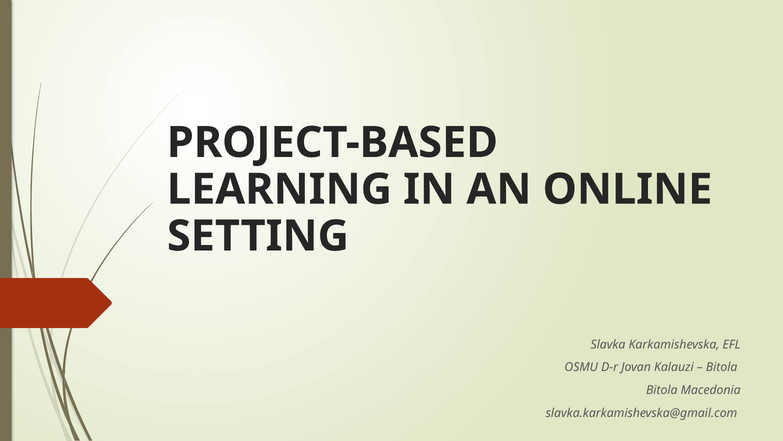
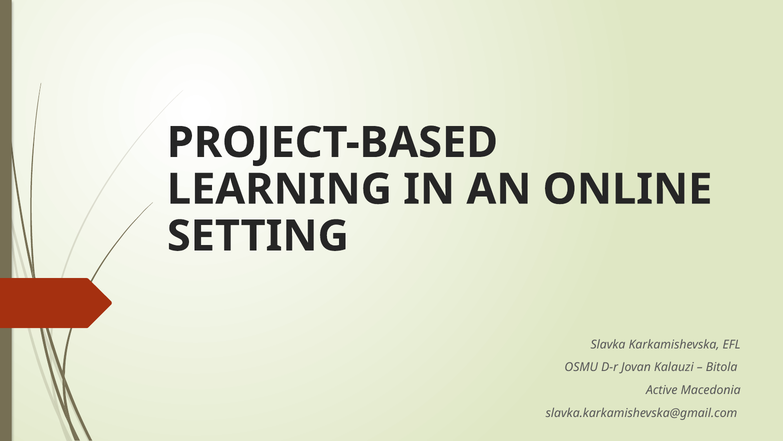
Bitola at (662, 390): Bitola -> Active
